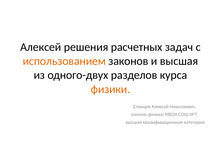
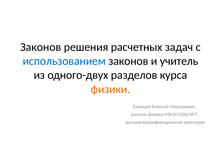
Алексей at (41, 47): Алексей -> Законов
использованием colour: orange -> blue
и высшая: высшая -> учитель
